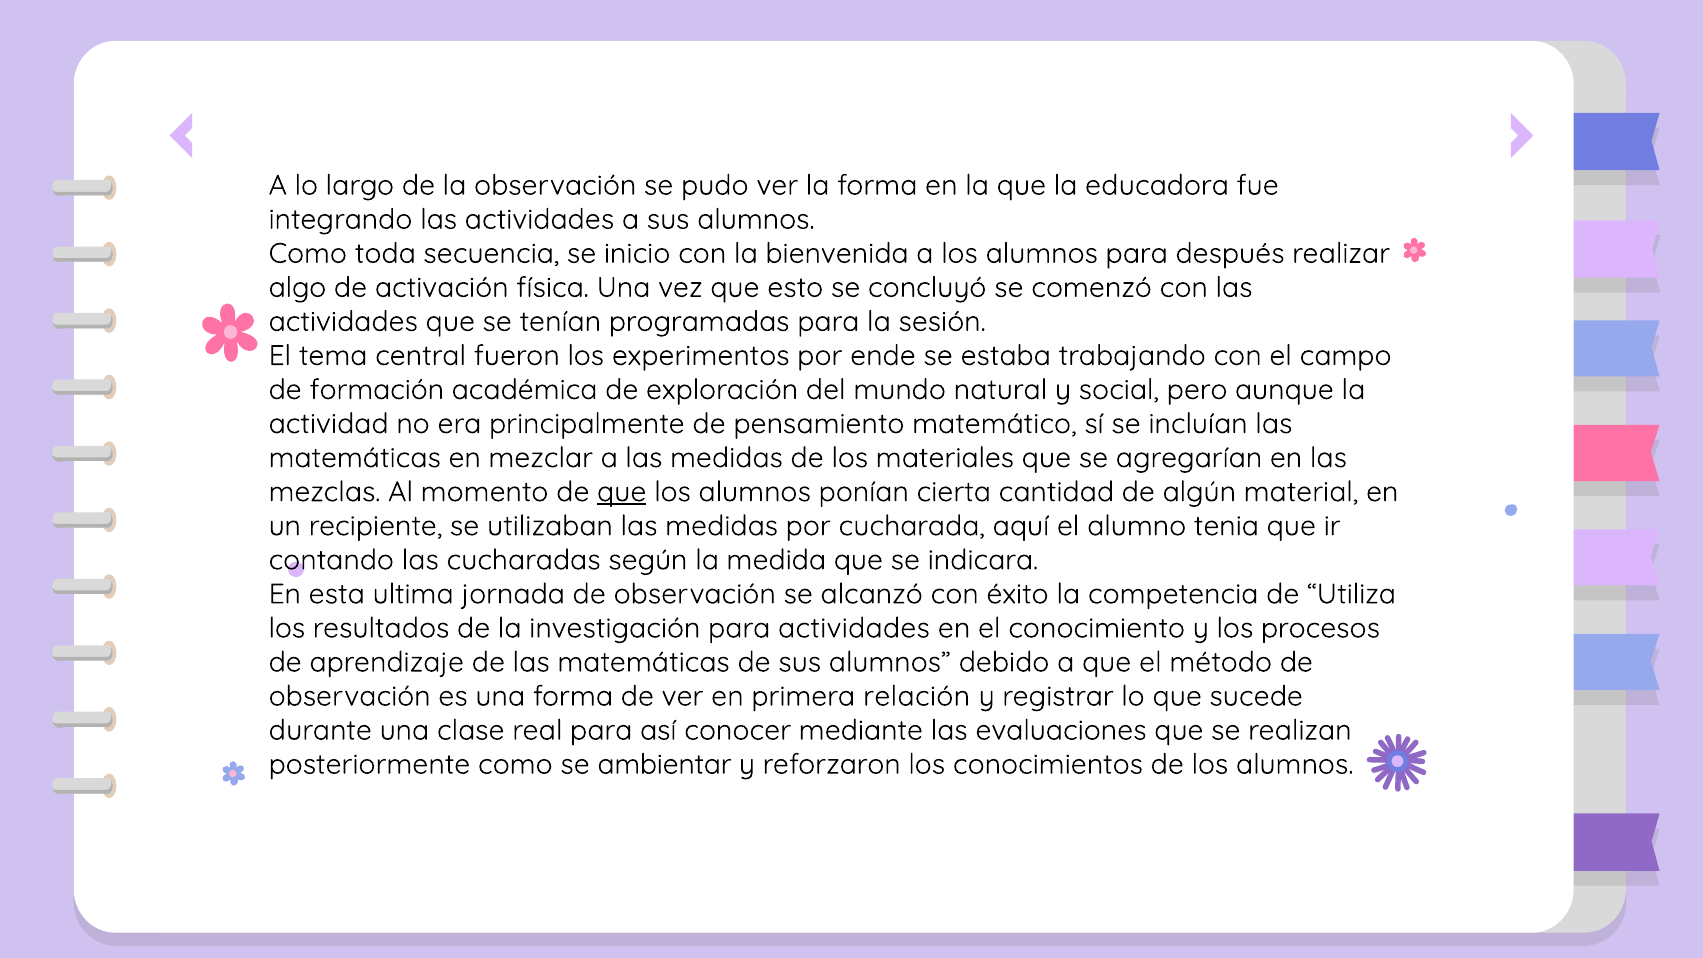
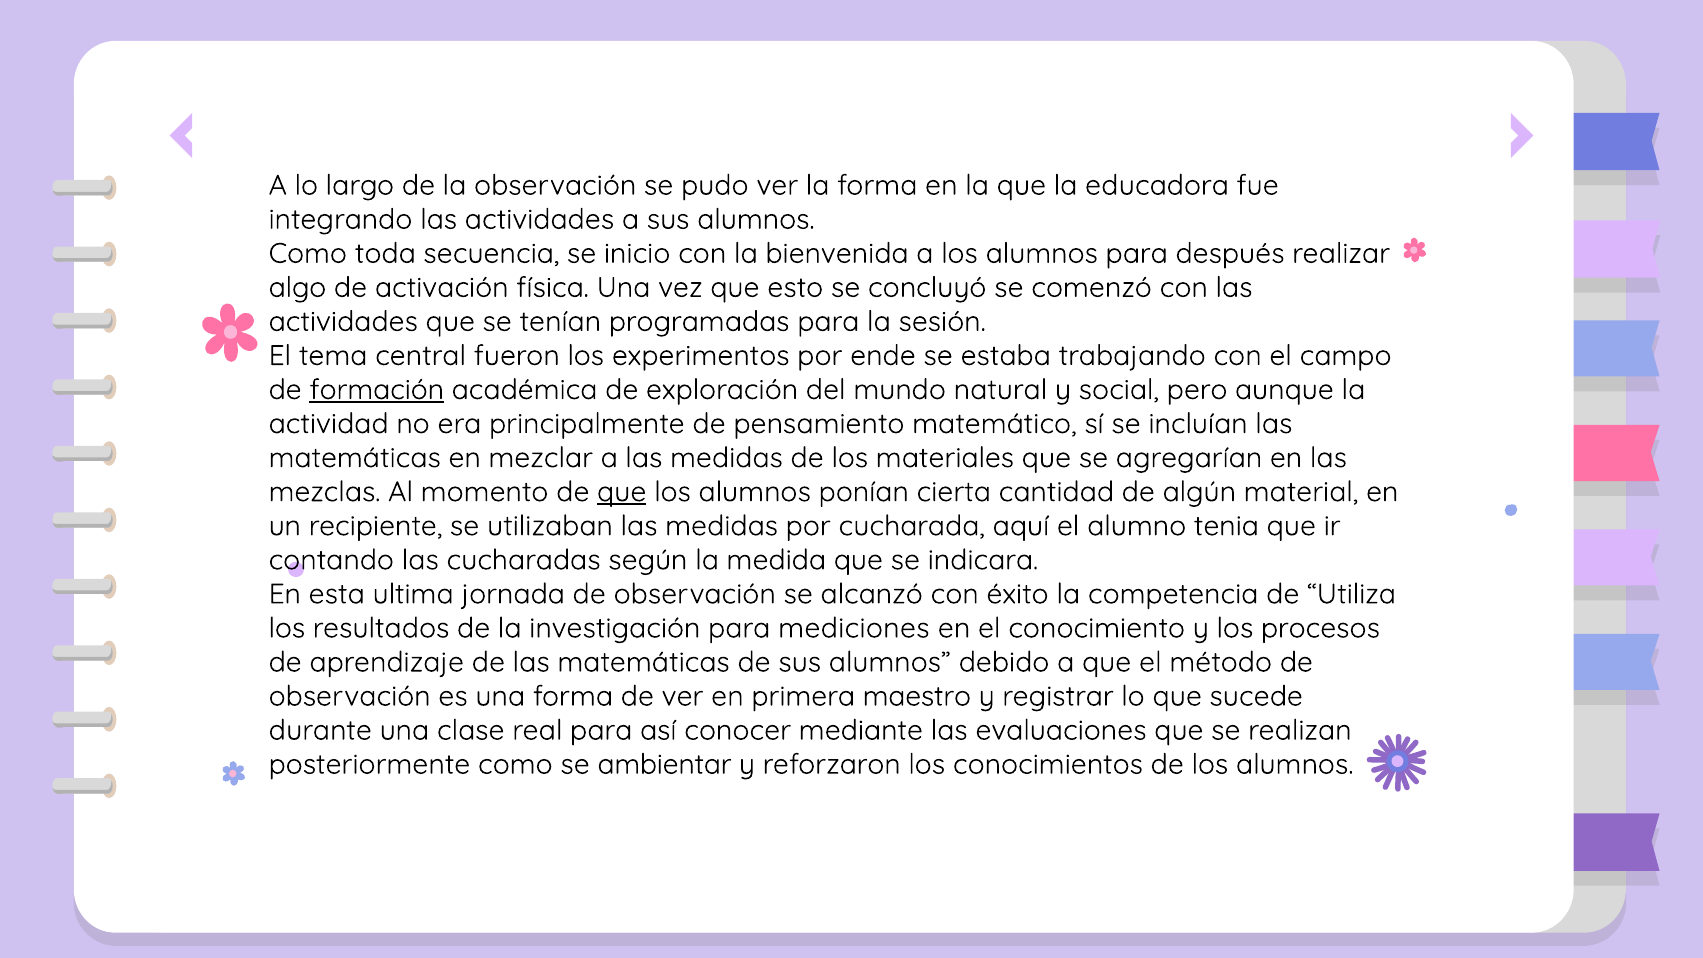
formación underline: none -> present
para actividades: actividades -> mediciones
relación: relación -> maestro
